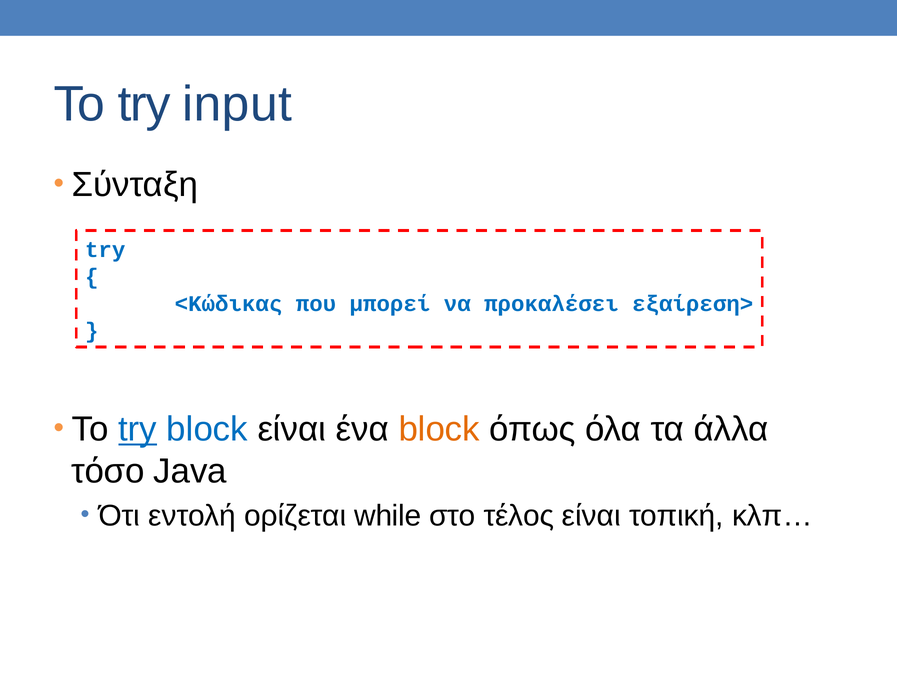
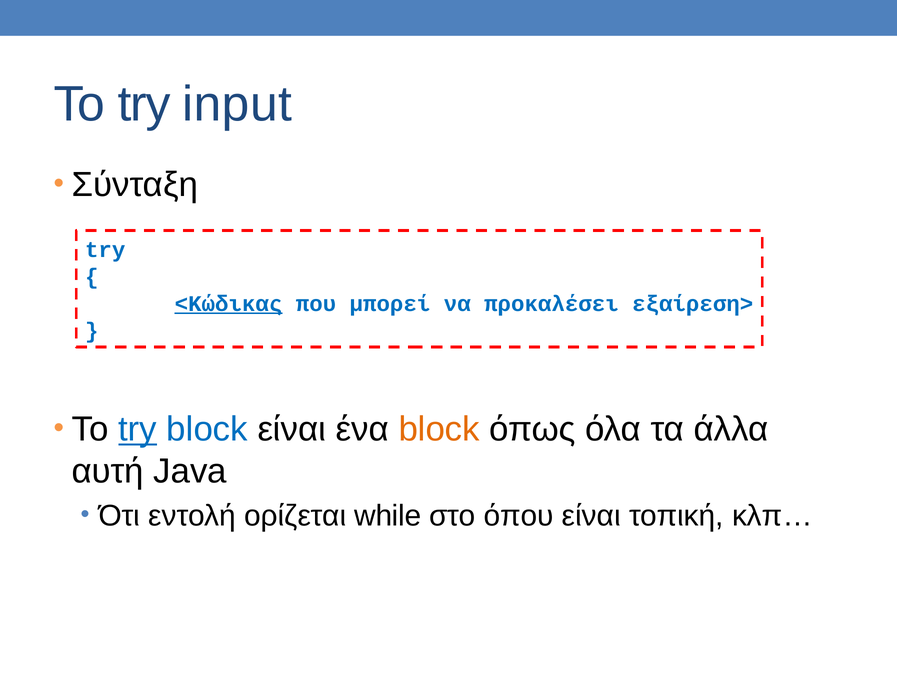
<Κώδικας underline: none -> present
τόσο: τόσο -> αυτή
τέλος: τέλος -> όπου
